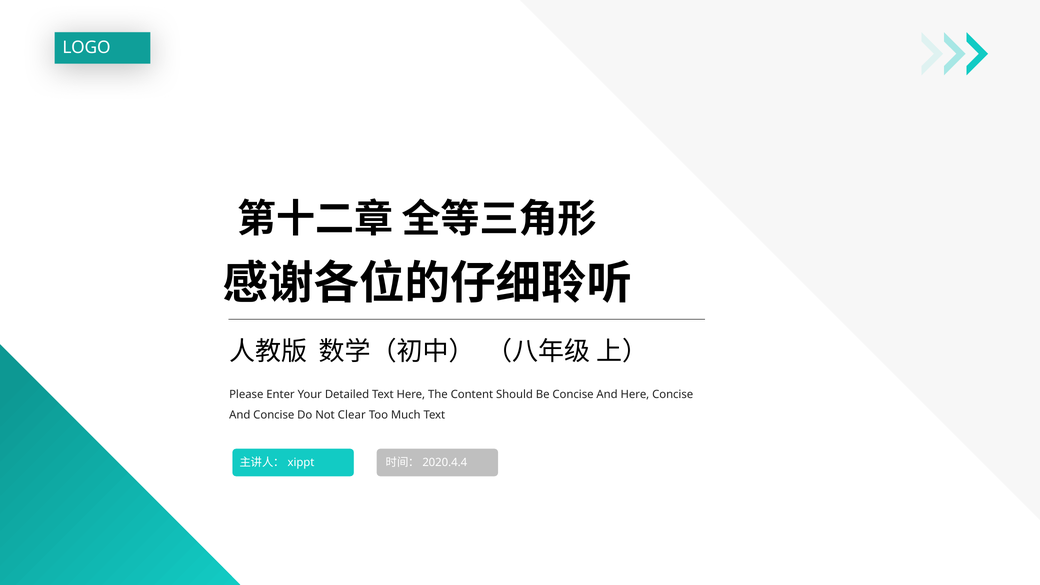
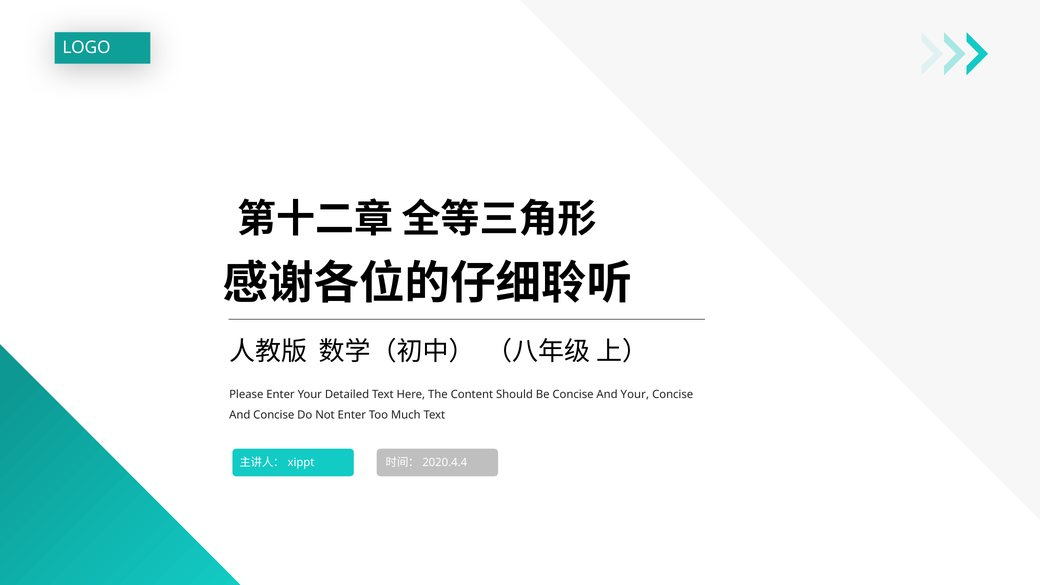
And Here: Here -> Your
Not Clear: Clear -> Enter
